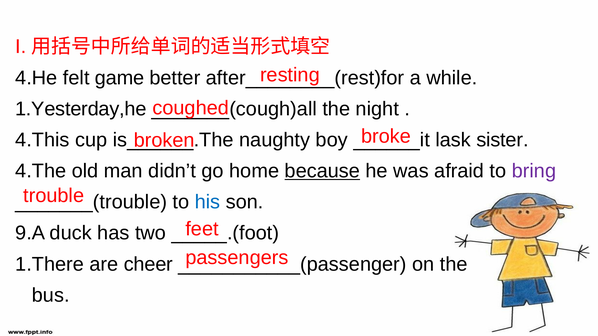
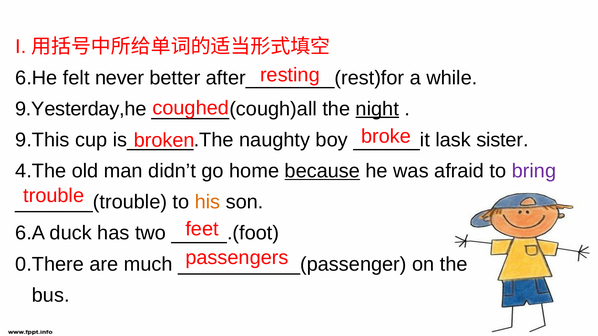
4.He: 4.He -> 6.He
game: game -> never
1.Yesterday,he: 1.Yesterday,he -> 9.Yesterday,he
night underline: none -> present
4.This: 4.This -> 9.This
his colour: blue -> orange
9.A: 9.A -> 6.A
1.There: 1.There -> 0.There
cheer: cheer -> much
